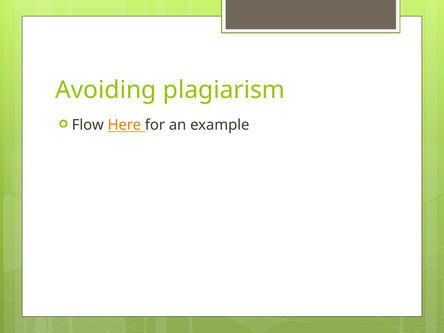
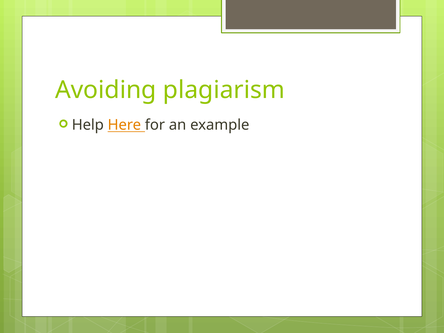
Flow: Flow -> Help
